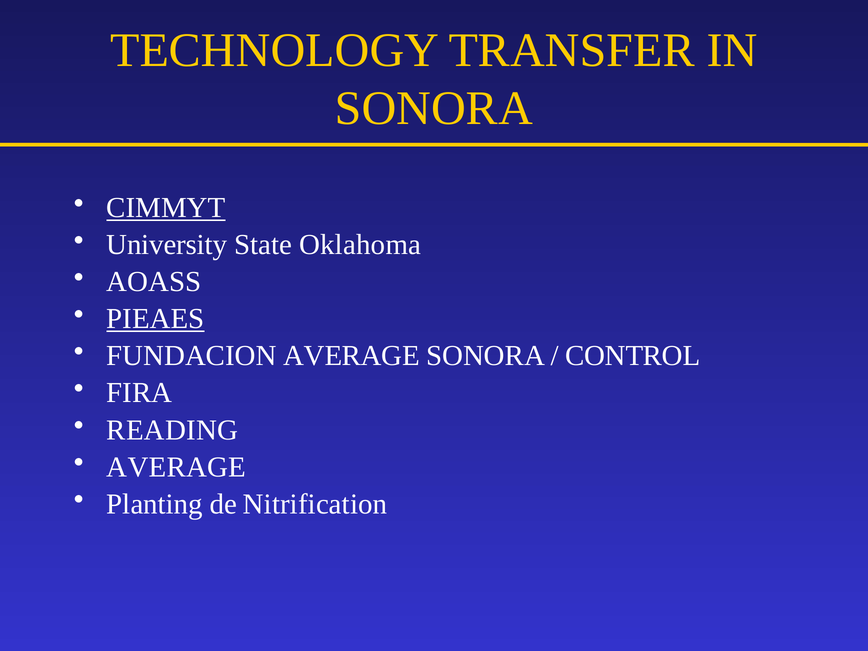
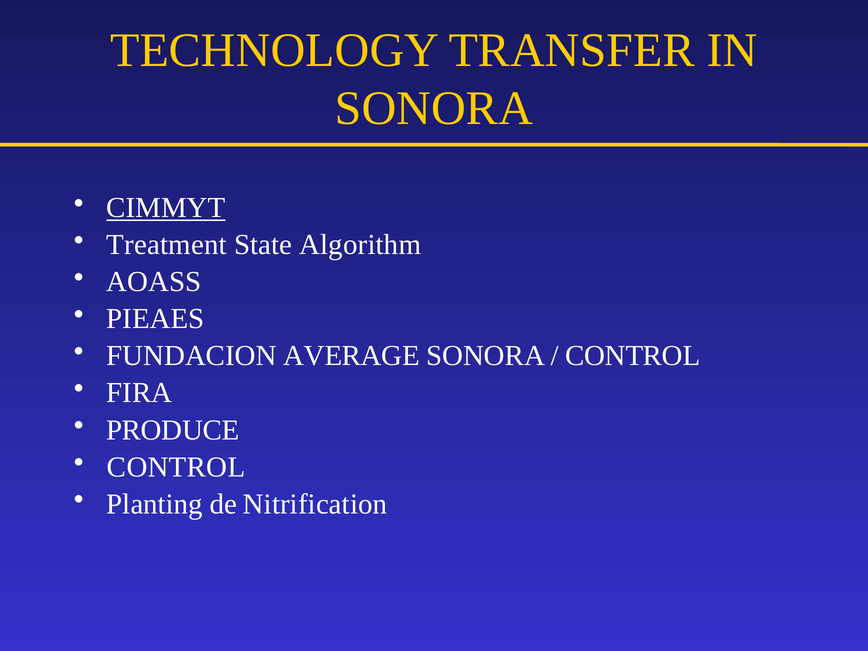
University: University -> Treatment
Oklahoma: Oklahoma -> Algorithm
PIEAES underline: present -> none
READING: READING -> PRODUCE
AVERAGE at (176, 467): AVERAGE -> CONTROL
